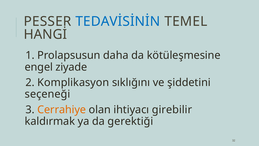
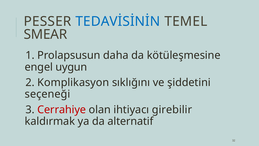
HANGİ: HANGİ -> SMEAR
ziyade: ziyade -> uygun
Cerrahiye colour: orange -> red
gerektiği: gerektiği -> alternatif
